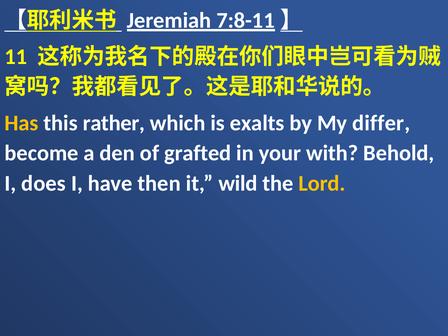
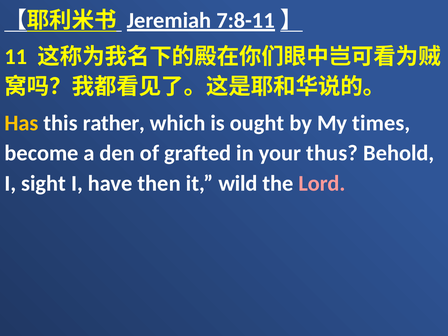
exalts: exalts -> ought
differ: differ -> times
with: with -> thus
does: does -> sight
Lord colour: yellow -> pink
